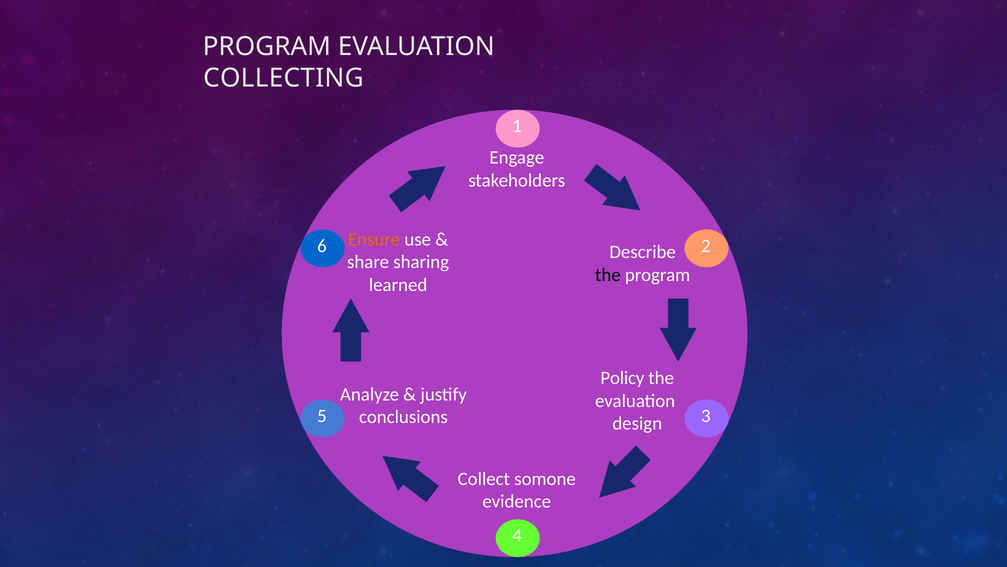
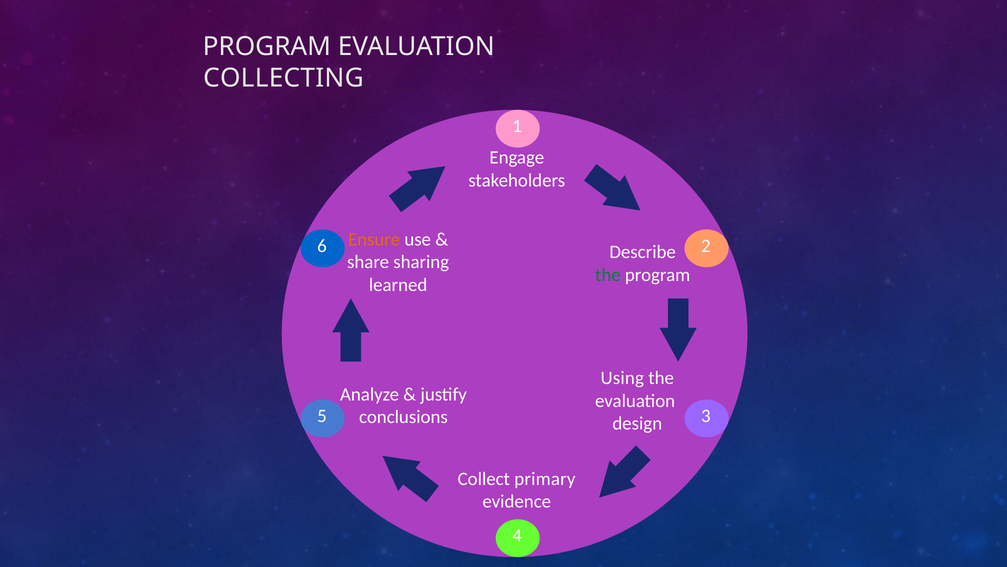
the at (608, 275) colour: black -> green
Policy: Policy -> Using
somone: somone -> primary
